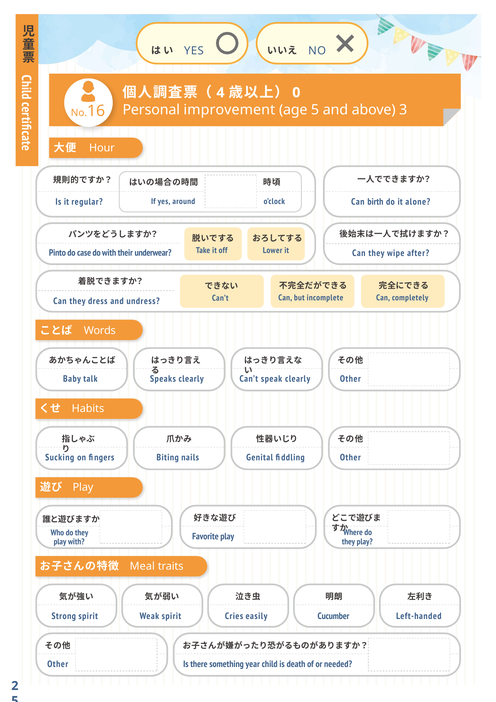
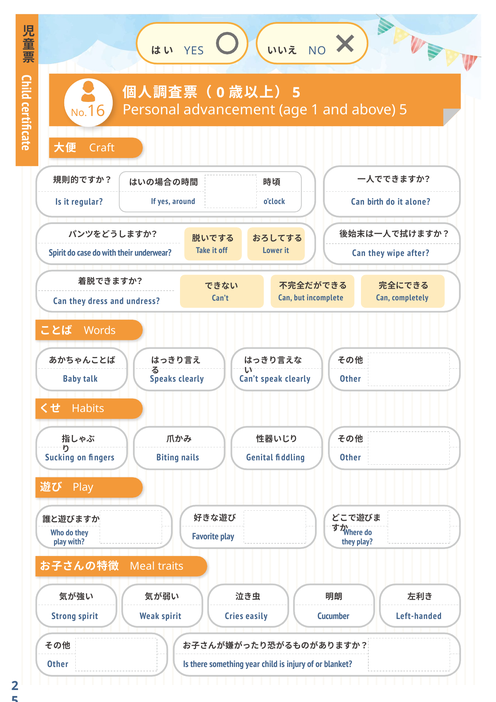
4: 4 -> 0
0 at (296, 93): 0 -> 5
improvement: improvement -> advancement
age 5: 5 -> 1
above 3: 3 -> 5
Hour: Hour -> Craft
Pinto at (57, 253): Pinto -> Spirit
death: death -> injury
needed: needed -> blanket
